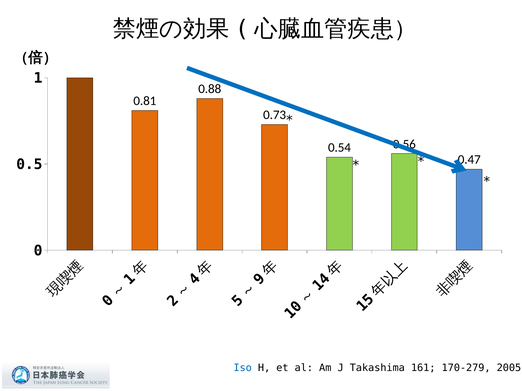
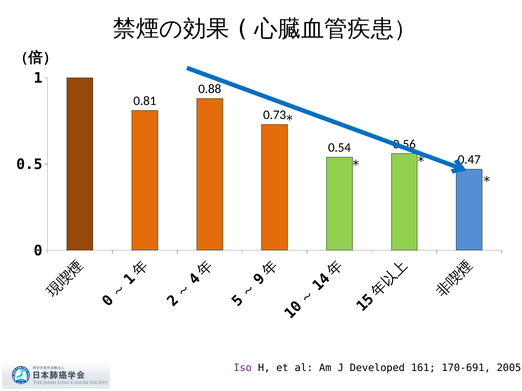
Iso colour: blue -> purple
Takashima: Takashima -> Developed
170-279: 170-279 -> 170-691
